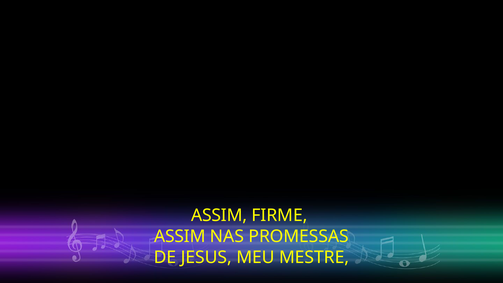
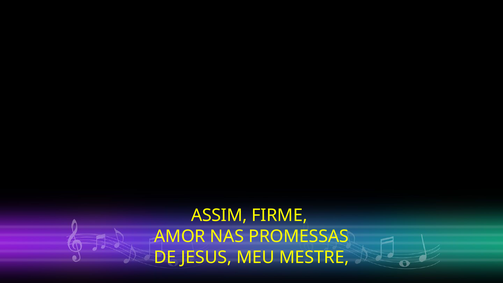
ASSIM at (180, 236): ASSIM -> AMOR
